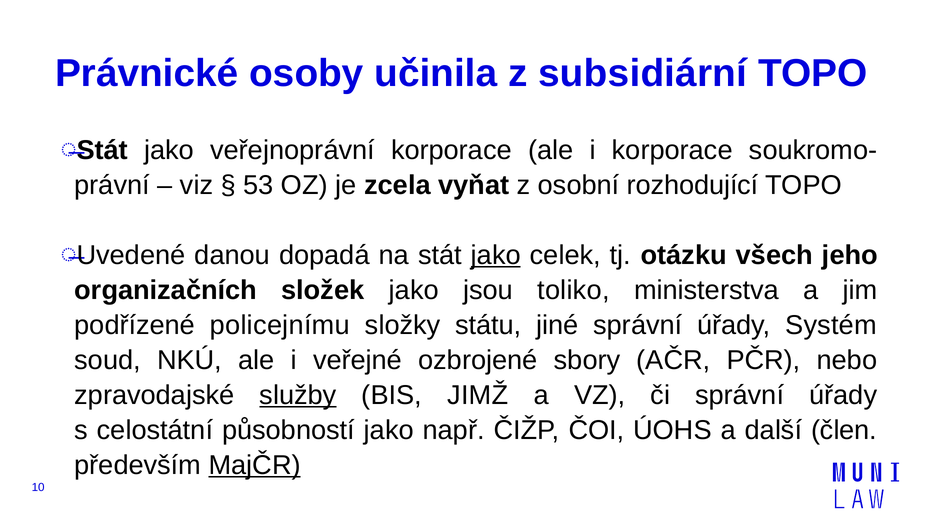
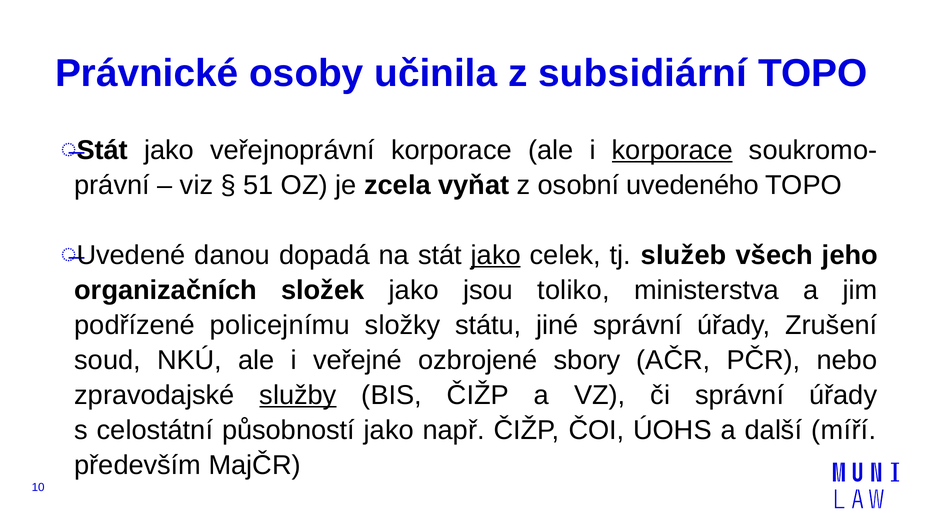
korporace at (672, 150) underline: none -> present
53: 53 -> 51
rozhodující: rozhodující -> uvedeného
otázku: otázku -> služeb
Systém: Systém -> Zrušení
BIS JIMŽ: JIMŽ -> ČIŽP
člen: člen -> míří
MajČR underline: present -> none
